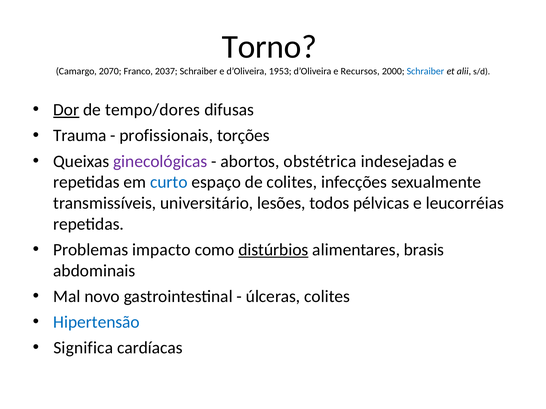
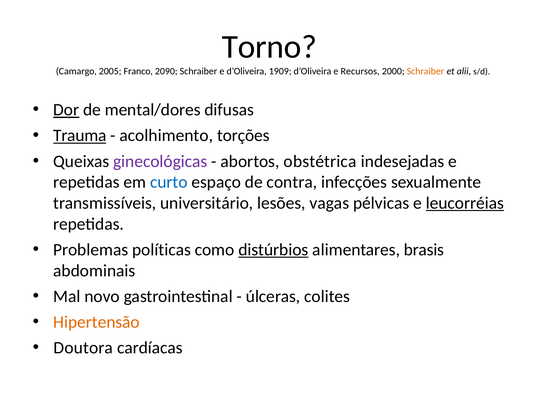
2070: 2070 -> 2005
2037: 2037 -> 2090
1953: 1953 -> 1909
Schraiber at (425, 71) colour: blue -> orange
tempo/dores: tempo/dores -> mental/dores
Trauma underline: none -> present
profissionais: profissionais -> acolhimento
de colites: colites -> contra
todos: todos -> vagas
leucorréias underline: none -> present
impacto: impacto -> políticas
Hipertensão colour: blue -> orange
Significa: Significa -> Doutora
